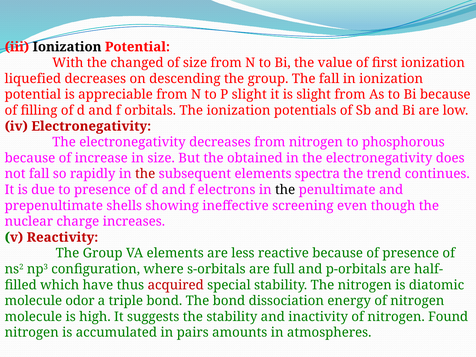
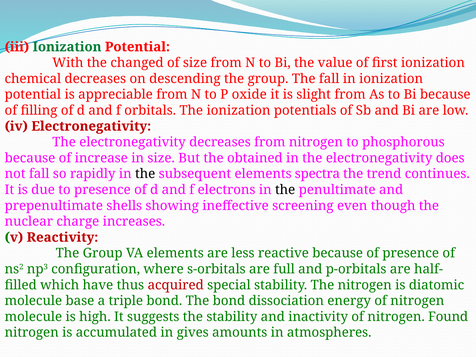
Ionization at (67, 47) colour: black -> green
liquefied: liquefied -> chemical
P slight: slight -> oxide
the at (145, 174) colour: red -> black
odor: odor -> base
pairs: pairs -> gives
